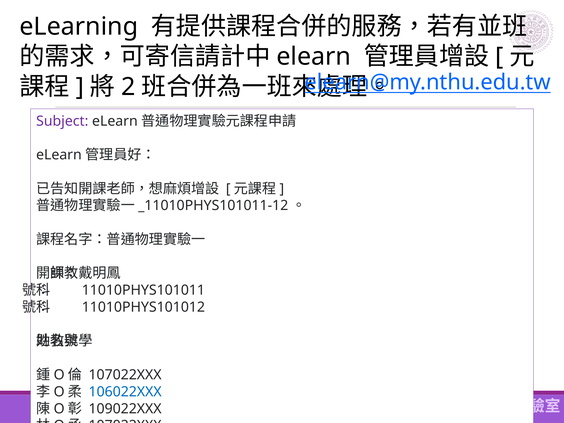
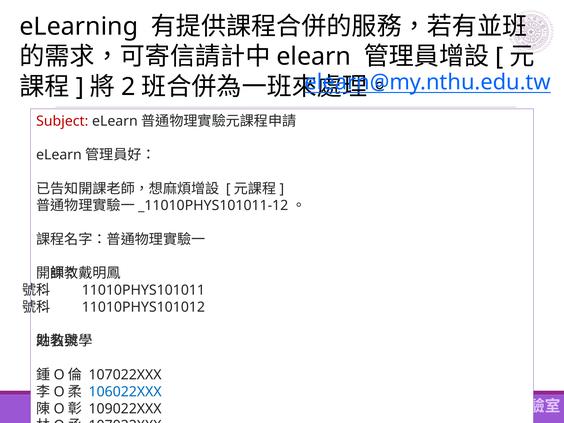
Subject colour: purple -> red
